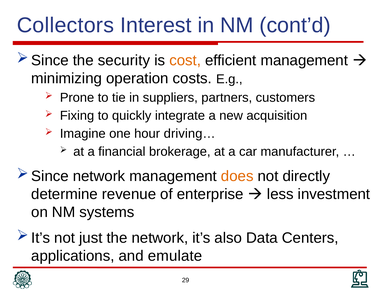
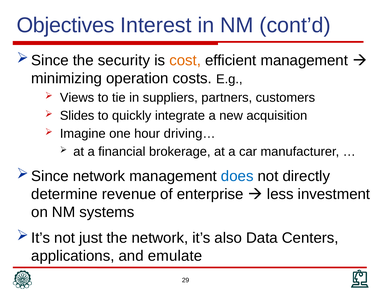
Collectors: Collectors -> Objectives
Prone: Prone -> Views
Fixing: Fixing -> Slides
does colour: orange -> blue
